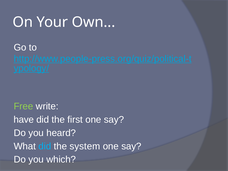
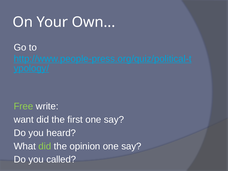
have: have -> want
did at (45, 146) colour: light blue -> light green
system: system -> opinion
which: which -> called
